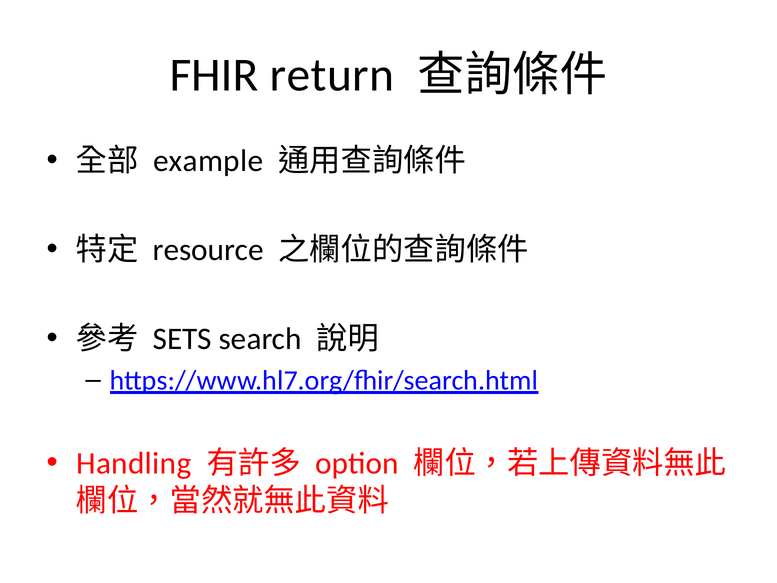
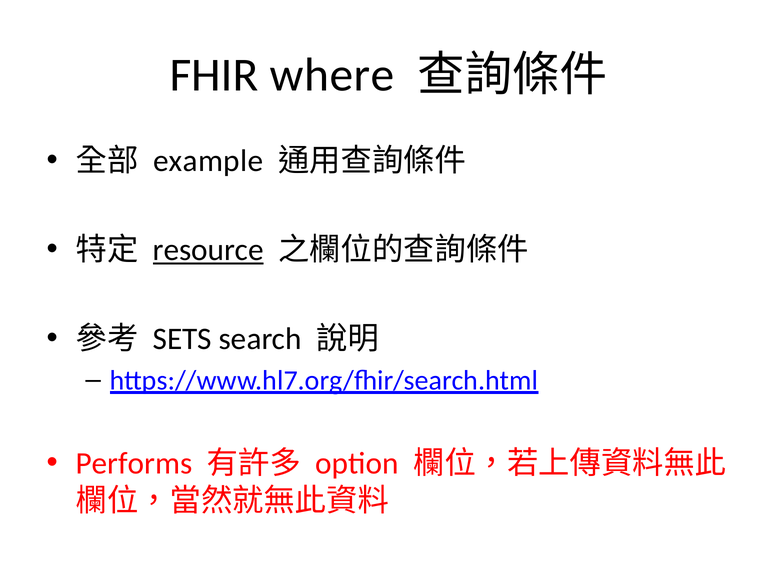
return: return -> where
resource underline: none -> present
Handling: Handling -> Performs
